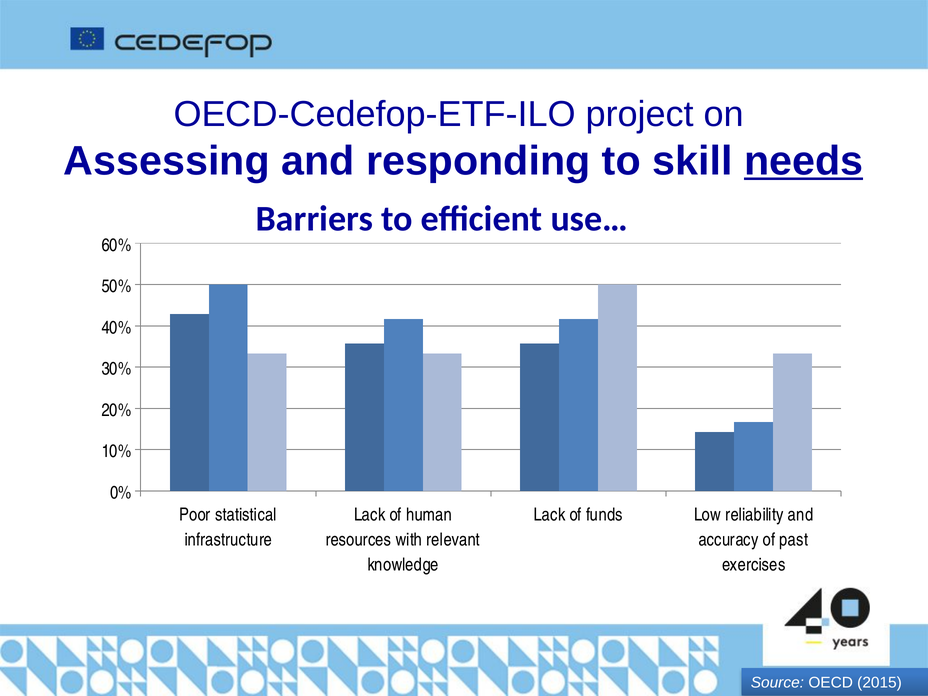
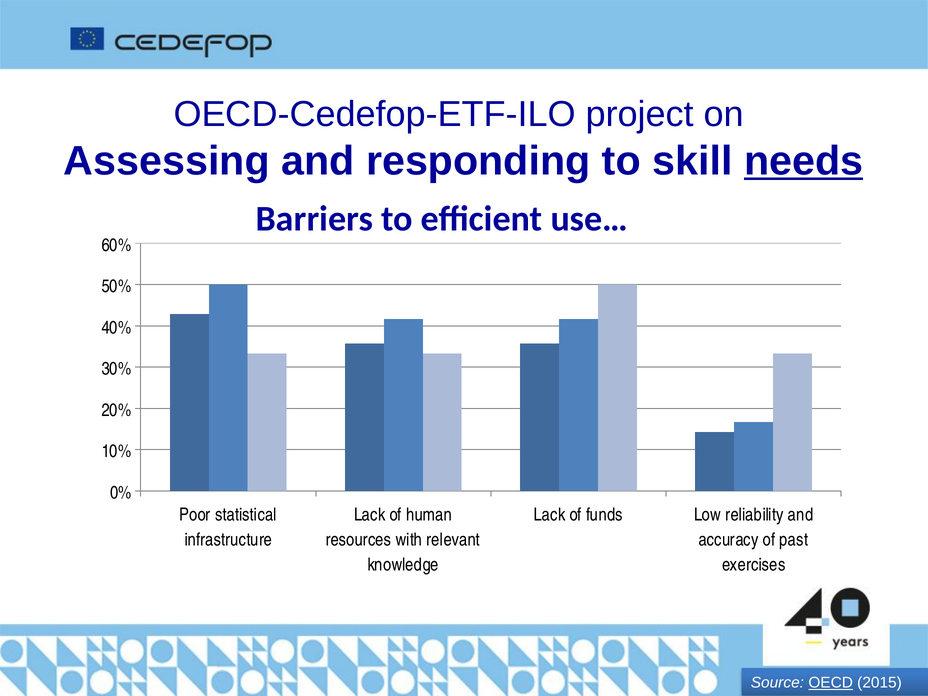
OECD underline: none -> present
